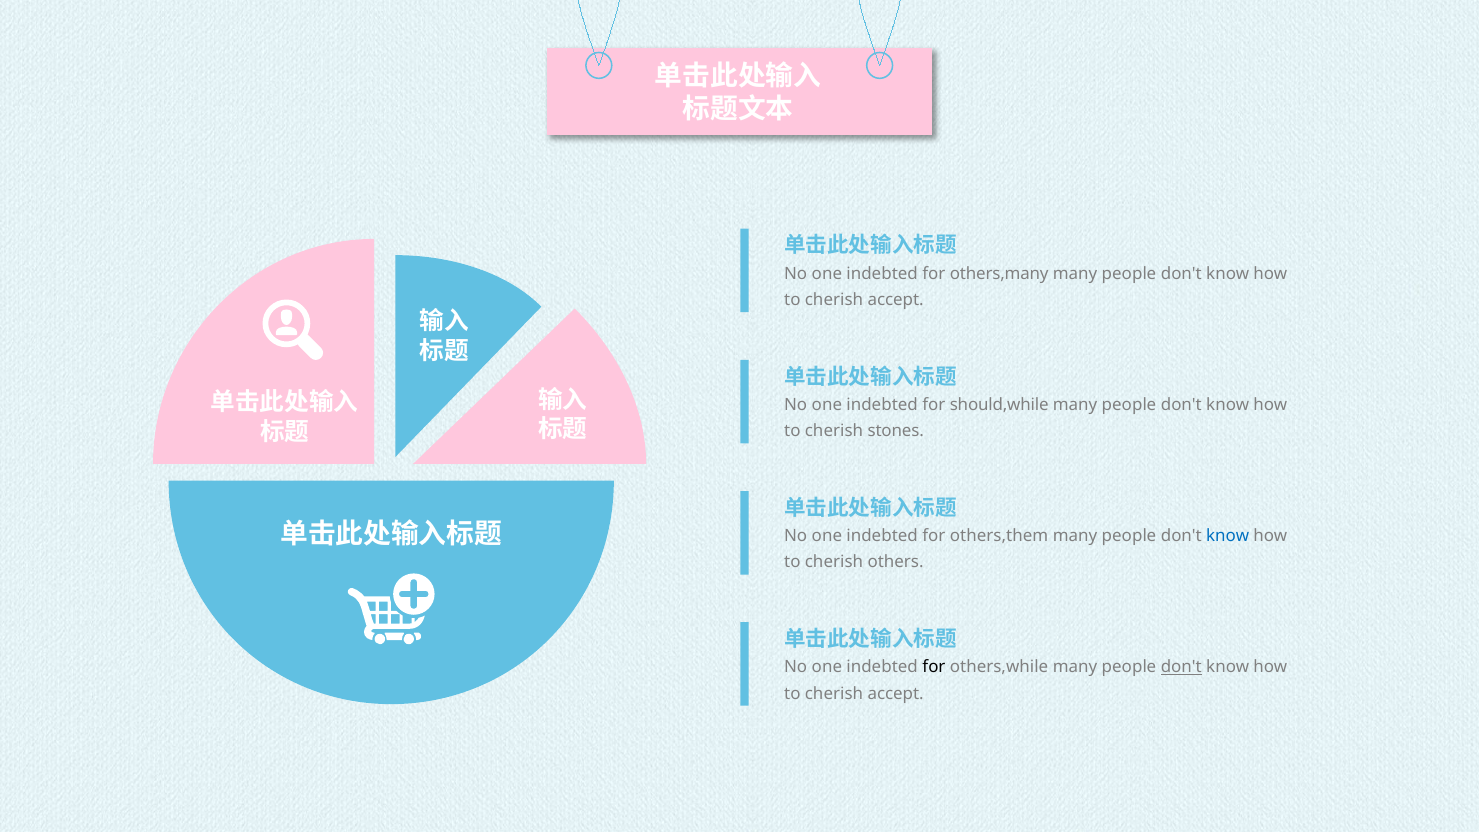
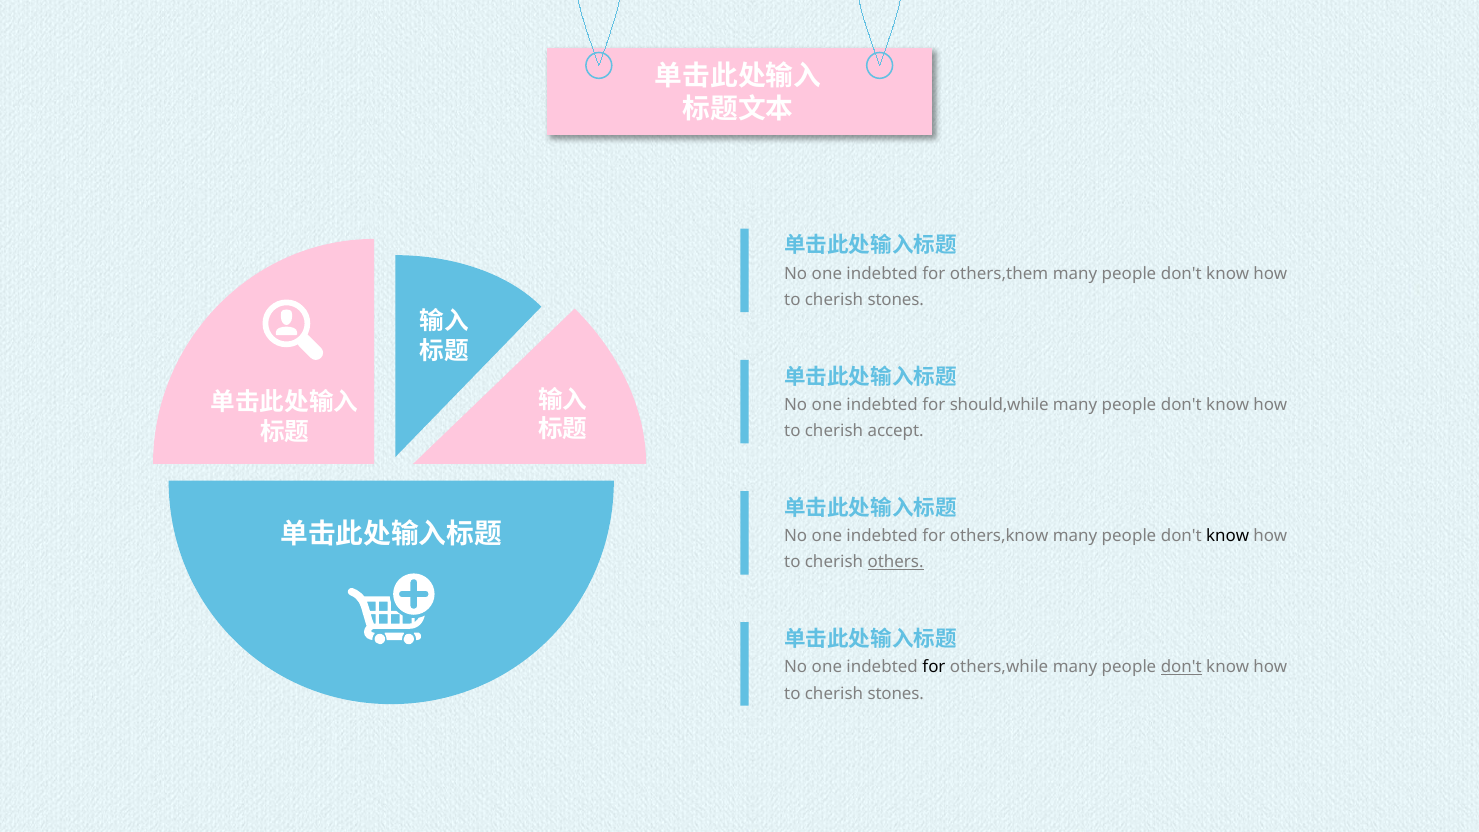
others,many: others,many -> others,them
accept at (896, 300): accept -> stones
stones: stones -> accept
others,them: others,them -> others,know
know at (1228, 536) colour: blue -> black
others underline: none -> present
accept at (896, 693): accept -> stones
